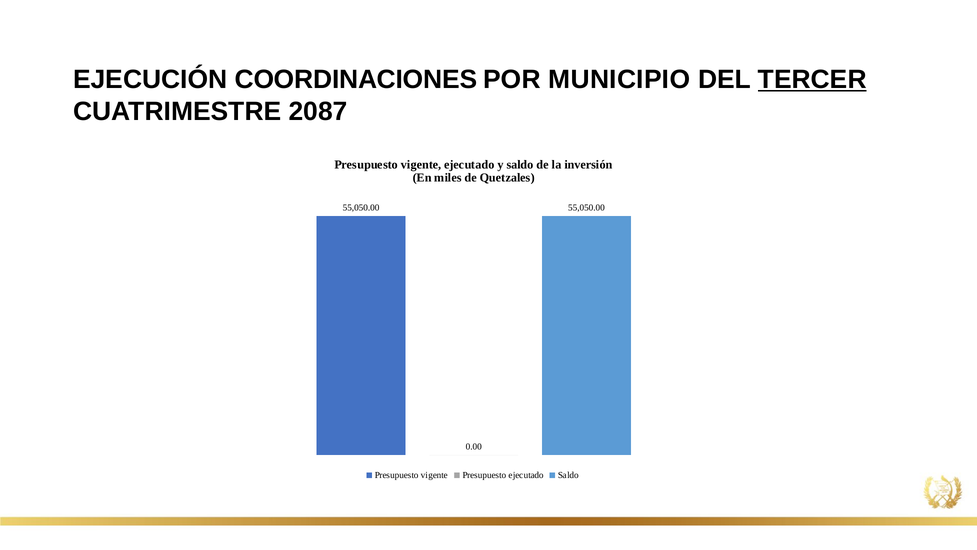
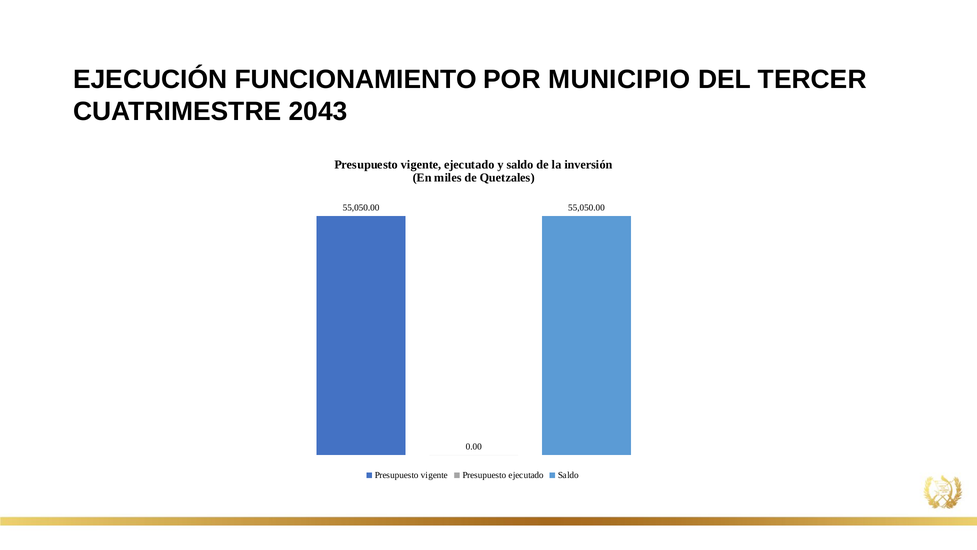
COORDINACIONES: COORDINACIONES -> FUNCIONAMIENTO
TERCER underline: present -> none
2087: 2087 -> 2043
